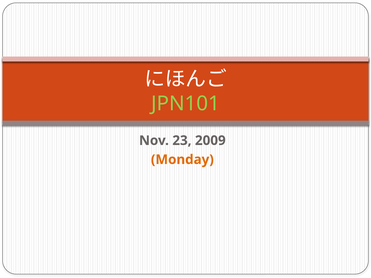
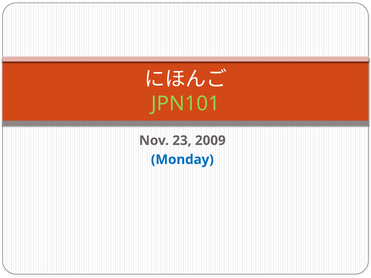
Monday colour: orange -> blue
